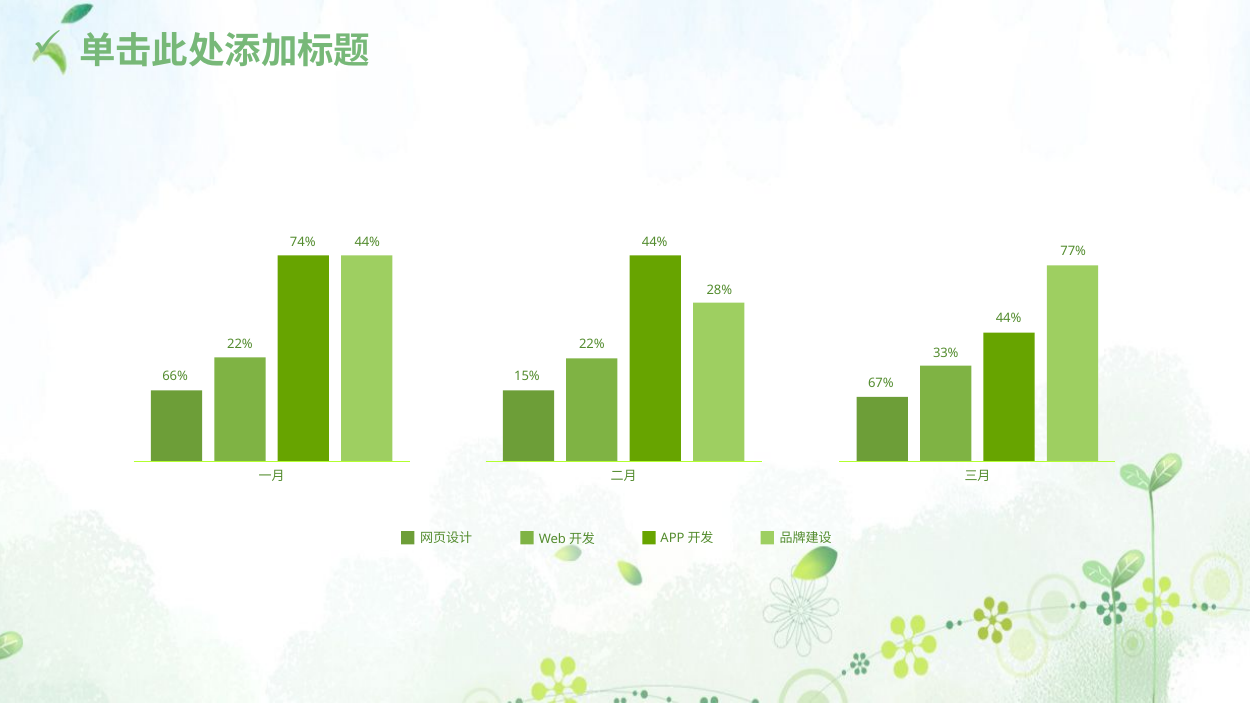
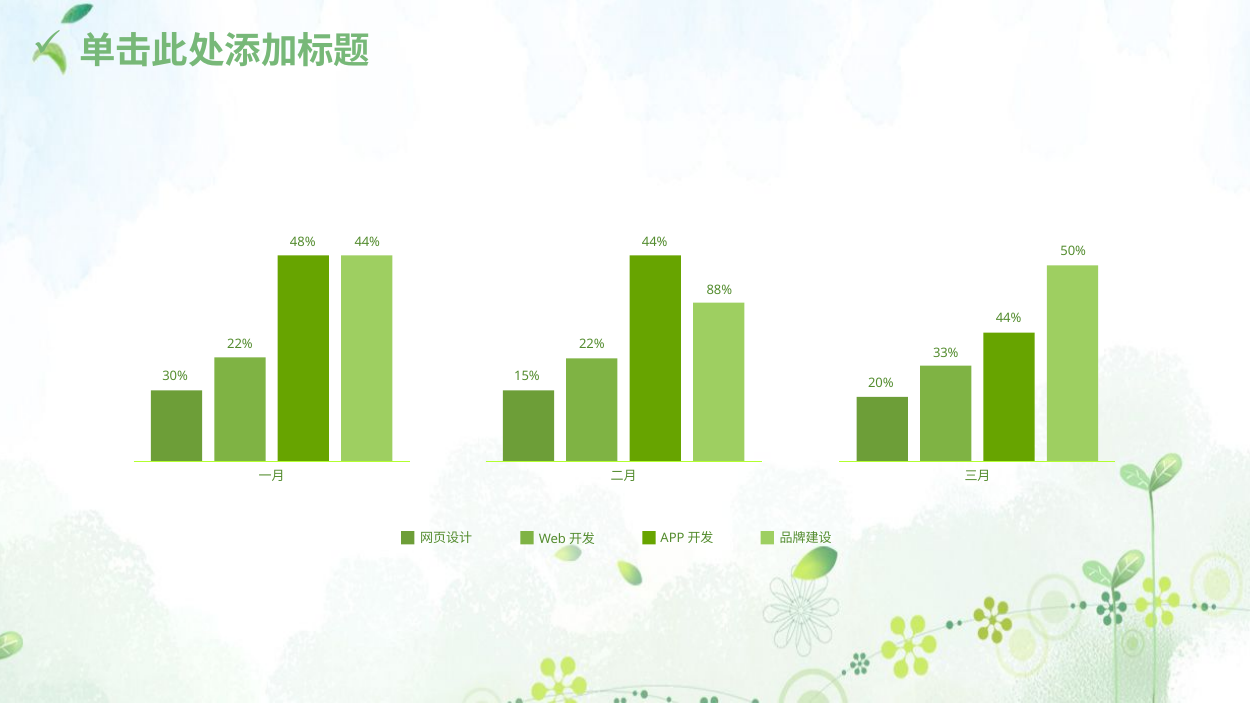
74%: 74% -> 48%
77%: 77% -> 50%
28%: 28% -> 88%
66%: 66% -> 30%
67%: 67% -> 20%
